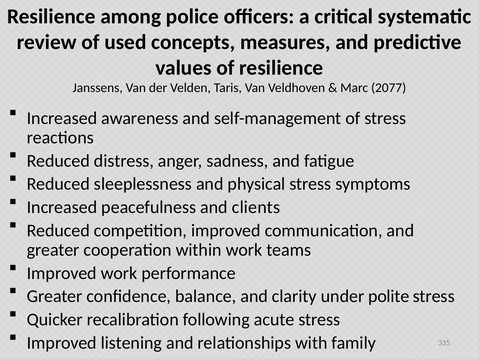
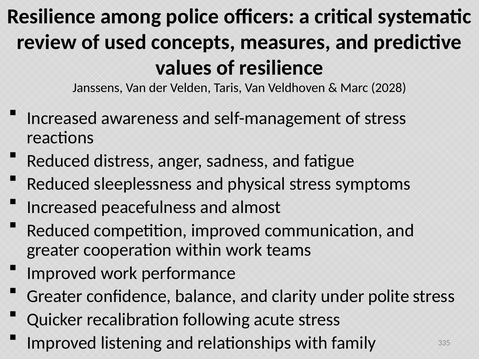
2077: 2077 -> 2028
clients: clients -> almost
